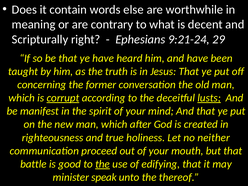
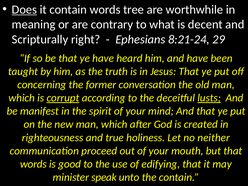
Does underline: none -> present
else: else -> tree
9:21-24: 9:21-24 -> 8:21-24
battle at (33, 164): battle -> words
the at (103, 164) underline: present -> none
the thereof: thereof -> contain
